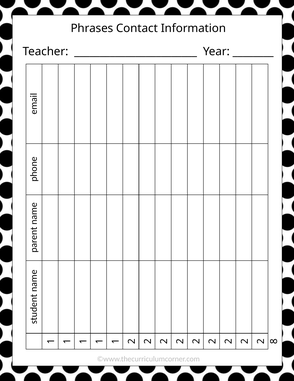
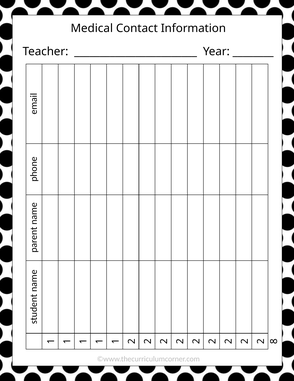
Phrases: Phrases -> Medical
